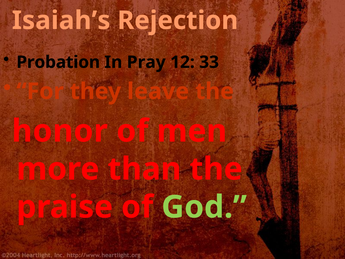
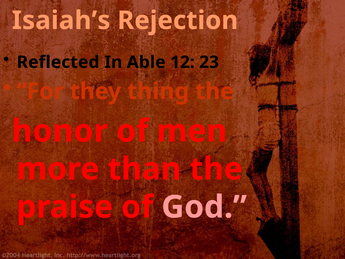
Probation: Probation -> Reflected
Pray: Pray -> Able
33: 33 -> 23
leave: leave -> thing
God colour: light green -> pink
